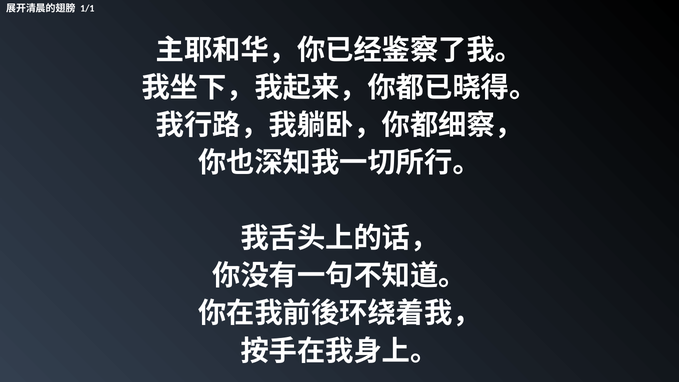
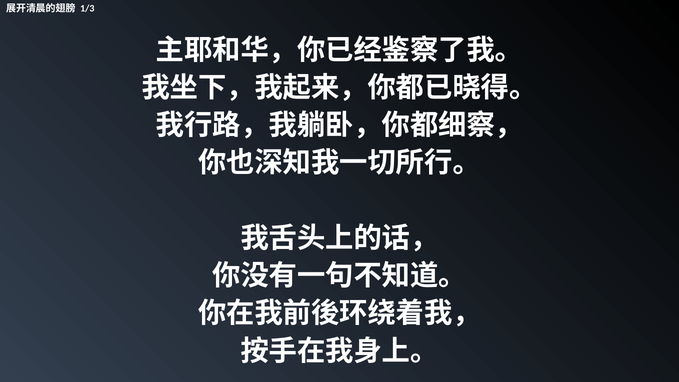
1/1: 1/1 -> 1/3
